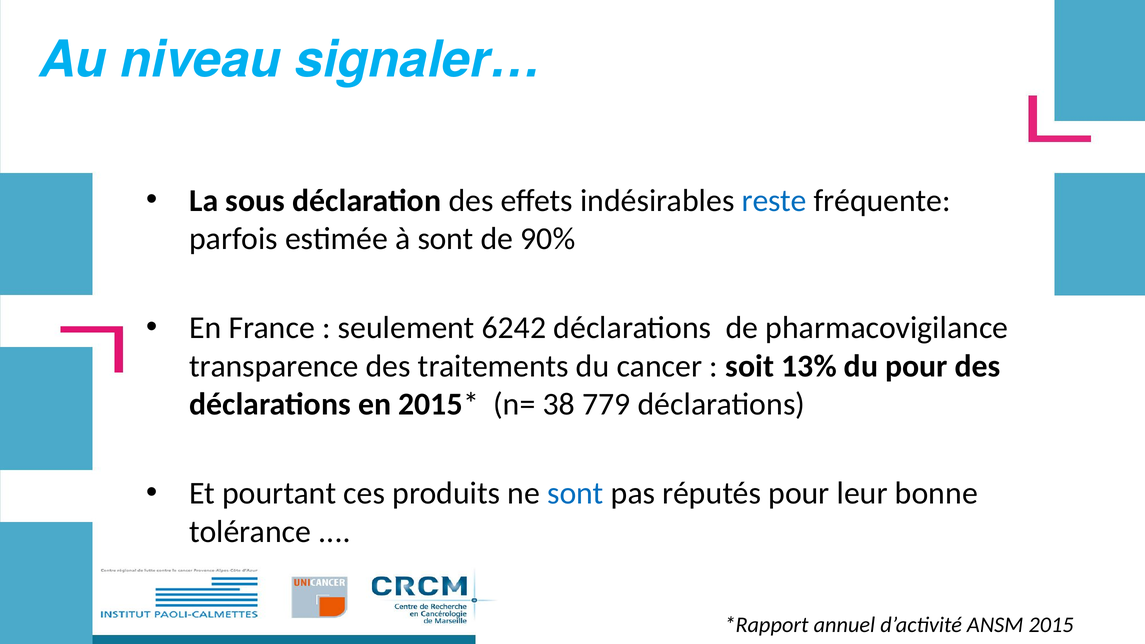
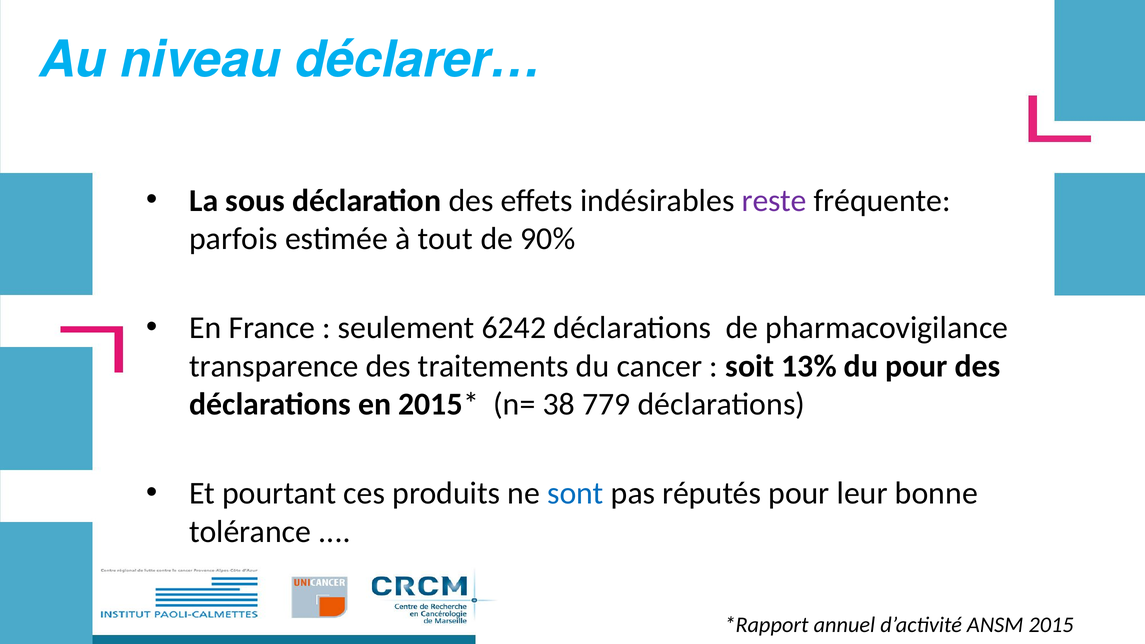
signaler…: signaler… -> déclarer…
reste colour: blue -> purple
à sont: sont -> tout
